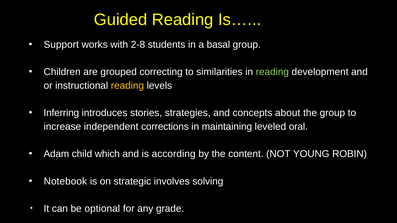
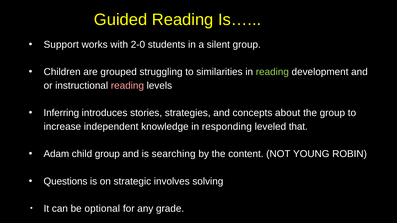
2-8: 2-8 -> 2-0
basal: basal -> silent
correcting: correcting -> struggling
reading at (127, 86) colour: yellow -> pink
corrections: corrections -> knowledge
maintaining: maintaining -> responding
oral: oral -> that
child which: which -> group
according: according -> searching
Notebook: Notebook -> Questions
